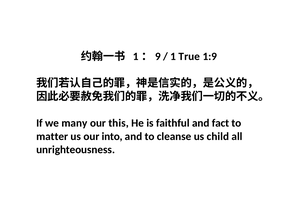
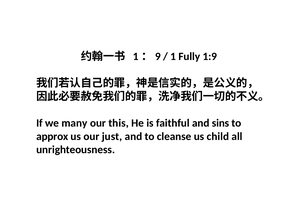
True: True -> Fully
fact: fact -> sins
matter: matter -> approx
into: into -> just
